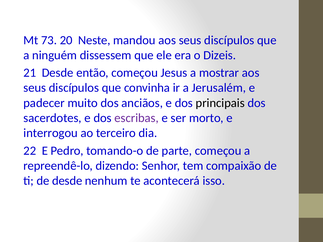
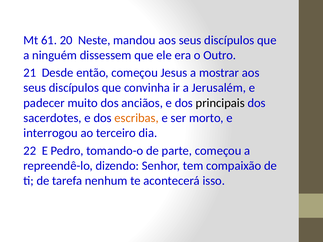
73: 73 -> 61
Dizeis: Dizeis -> Outro
escribas colour: purple -> orange
de desde: desde -> tarefa
